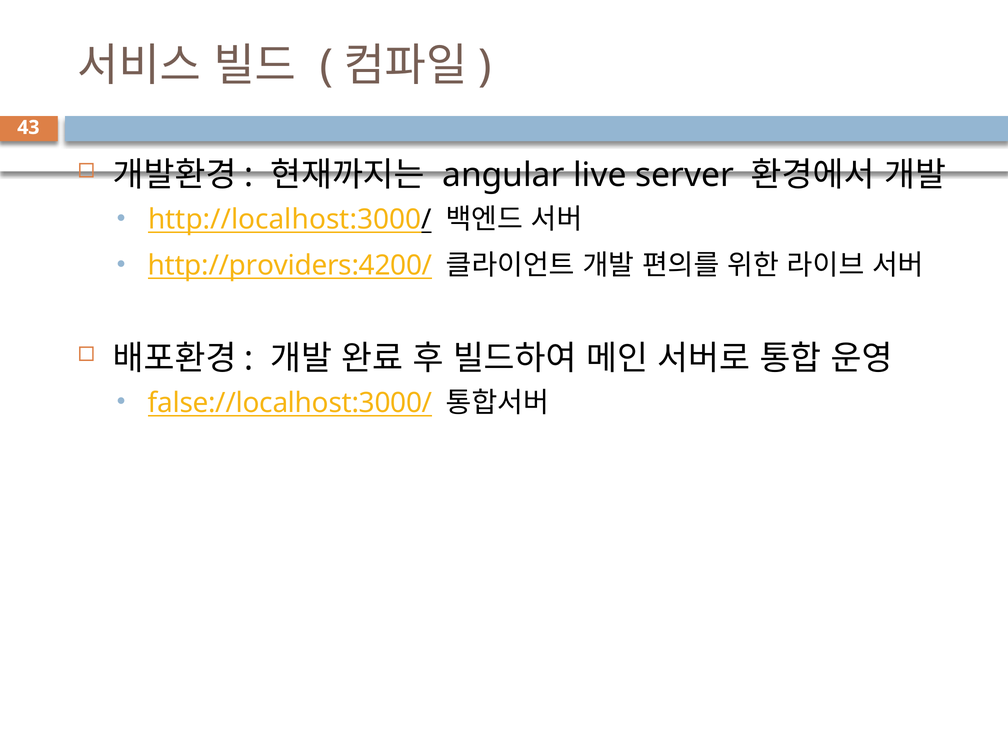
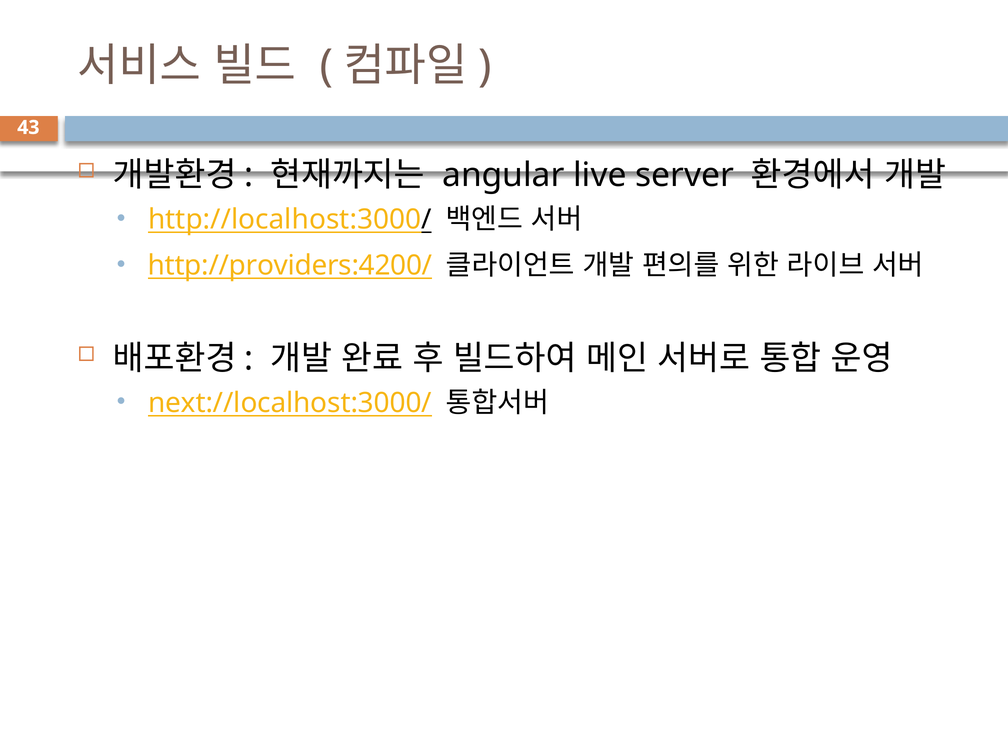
false://localhost:3000/: false://localhost:3000/ -> next://localhost:3000/
